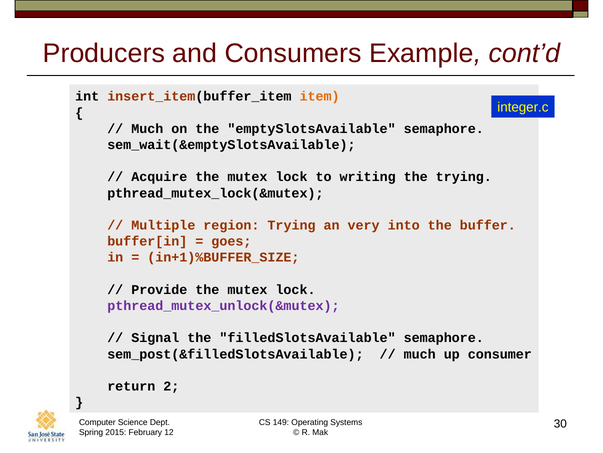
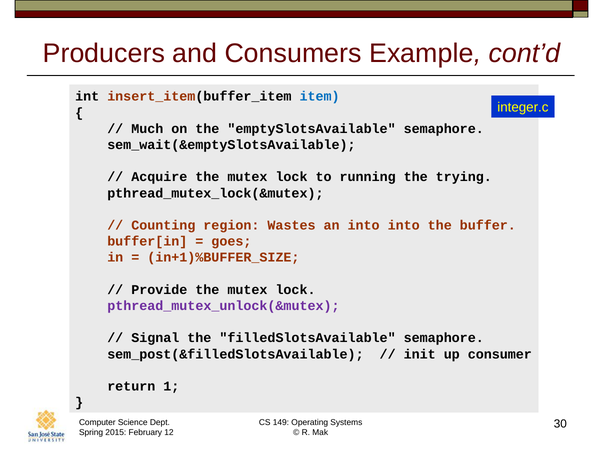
item colour: orange -> blue
writing: writing -> running
Multiple: Multiple -> Counting
region Trying: Trying -> Wastes
an very: very -> into
much at (420, 354): much -> init
2: 2 -> 1
